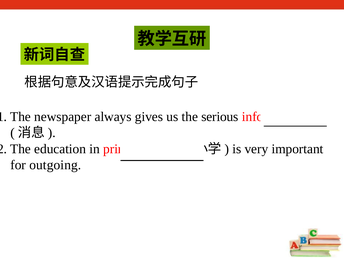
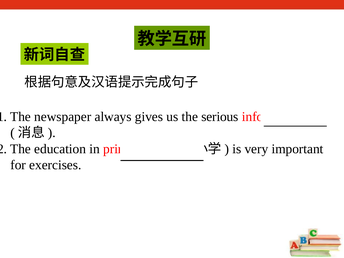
outgoing: outgoing -> exercises
